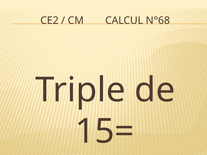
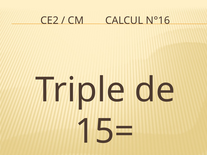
N°68: N°68 -> N°16
